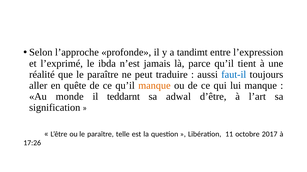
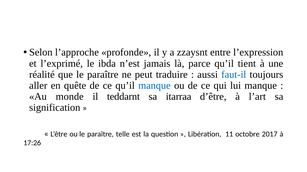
tandimt: tandimt -> zzaysnt
manque at (154, 86) colour: orange -> blue
adwal: adwal -> itarraa
